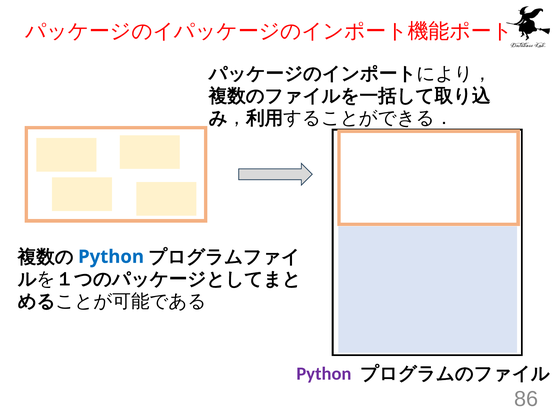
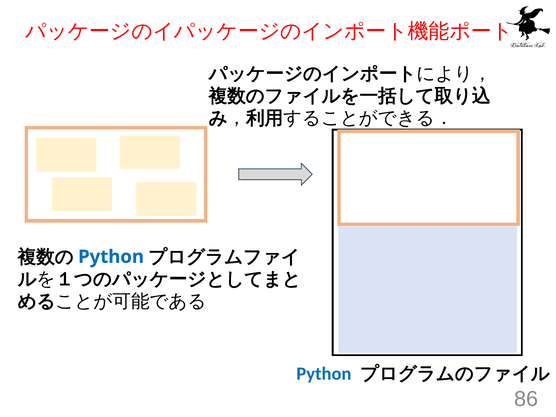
Python at (324, 374) colour: purple -> blue
